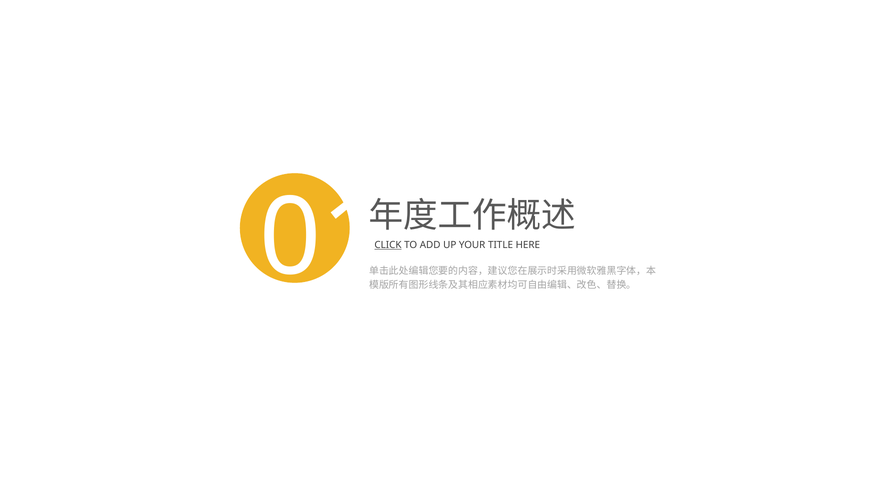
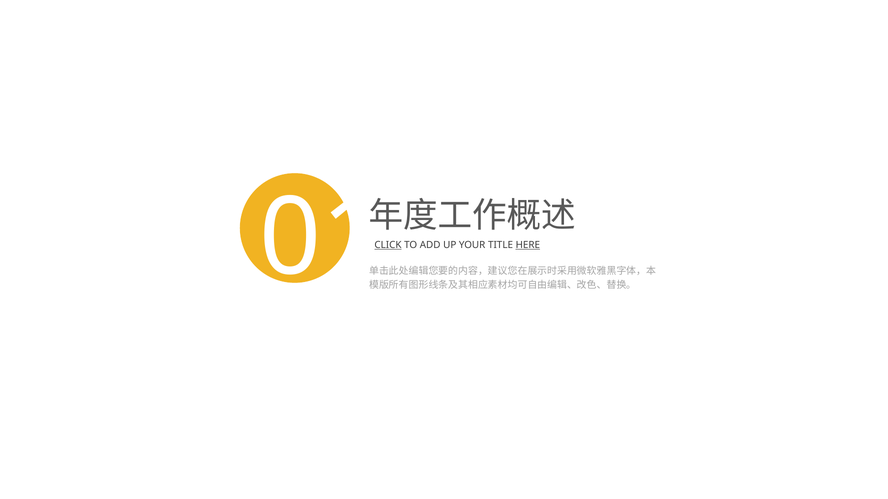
HERE underline: none -> present
